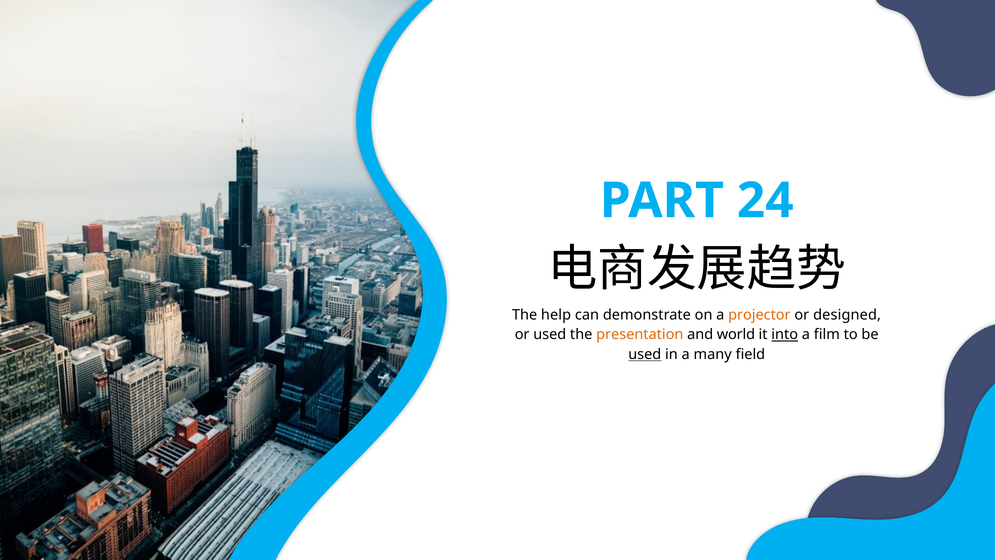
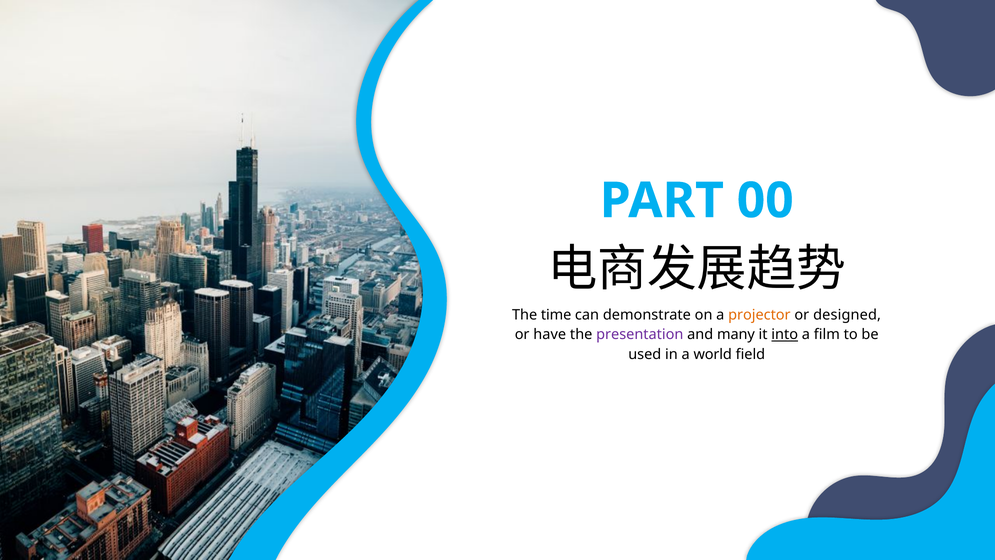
24: 24 -> 00
help: help -> time
or used: used -> have
presentation colour: orange -> purple
world: world -> many
used at (645, 354) underline: present -> none
many: many -> world
